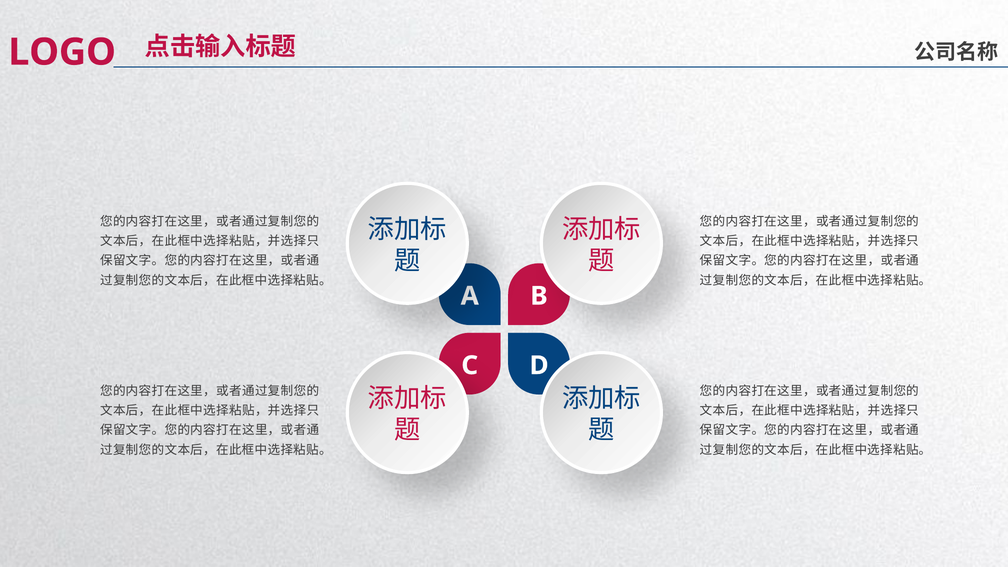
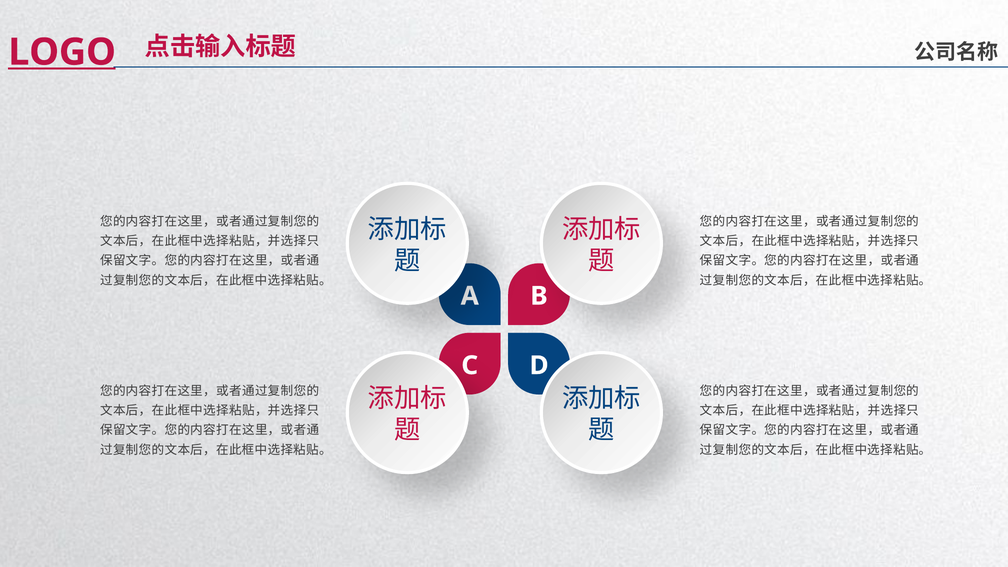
LOGO underline: none -> present
